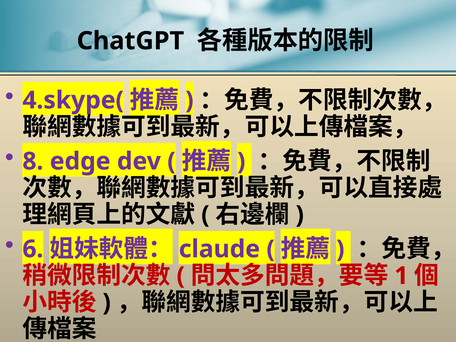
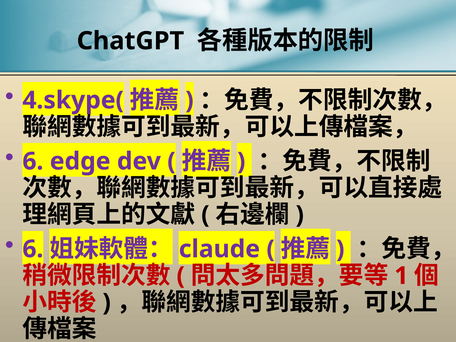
8 at (33, 161): 8 -> 6
